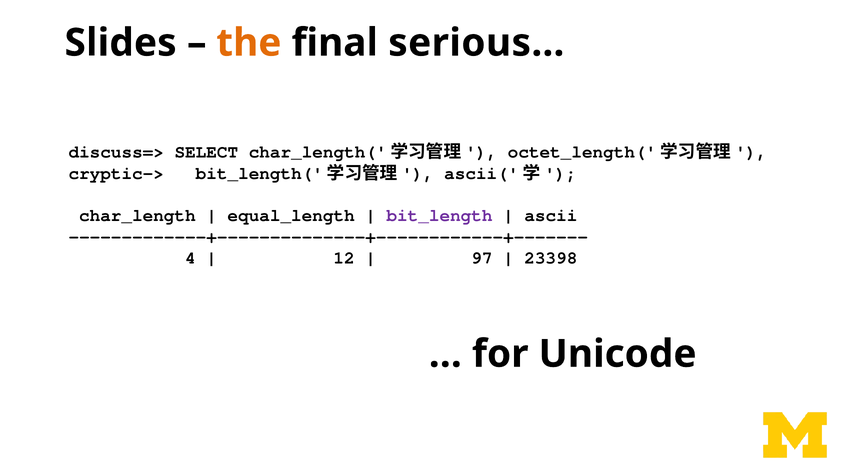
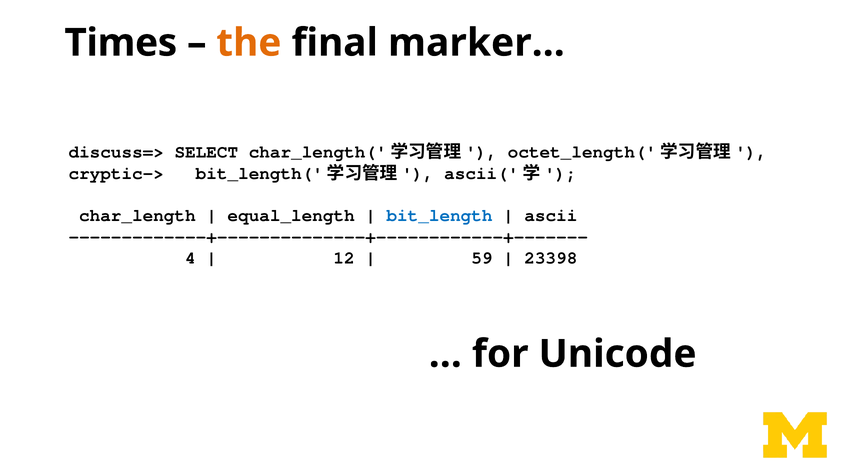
Slides: Slides -> Times
serious…: serious… -> marker…
bit_length colour: purple -> blue
97: 97 -> 59
